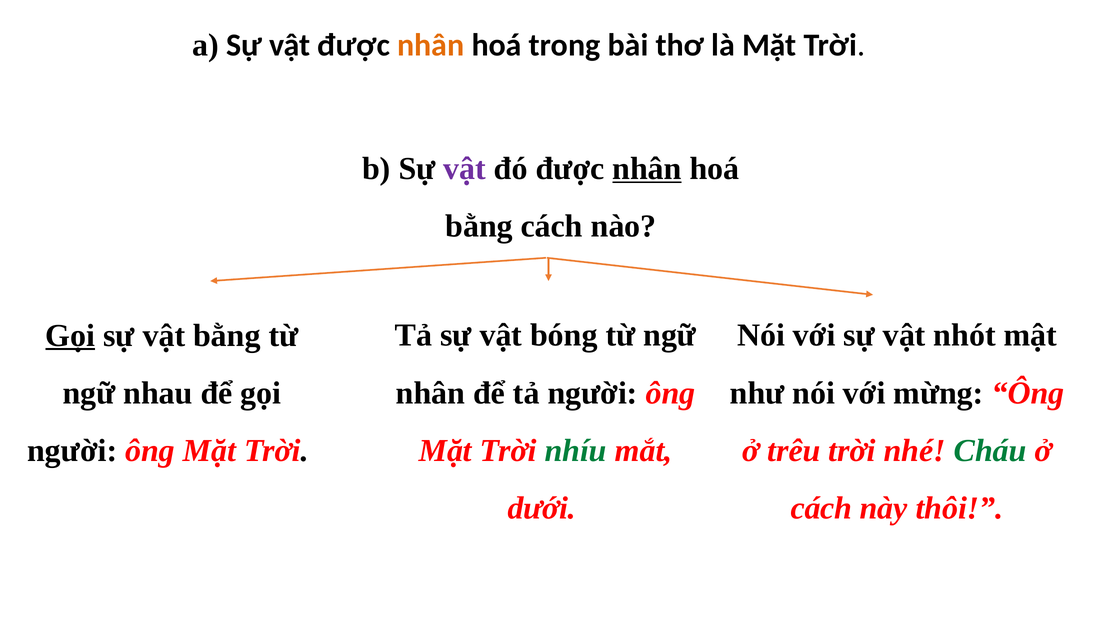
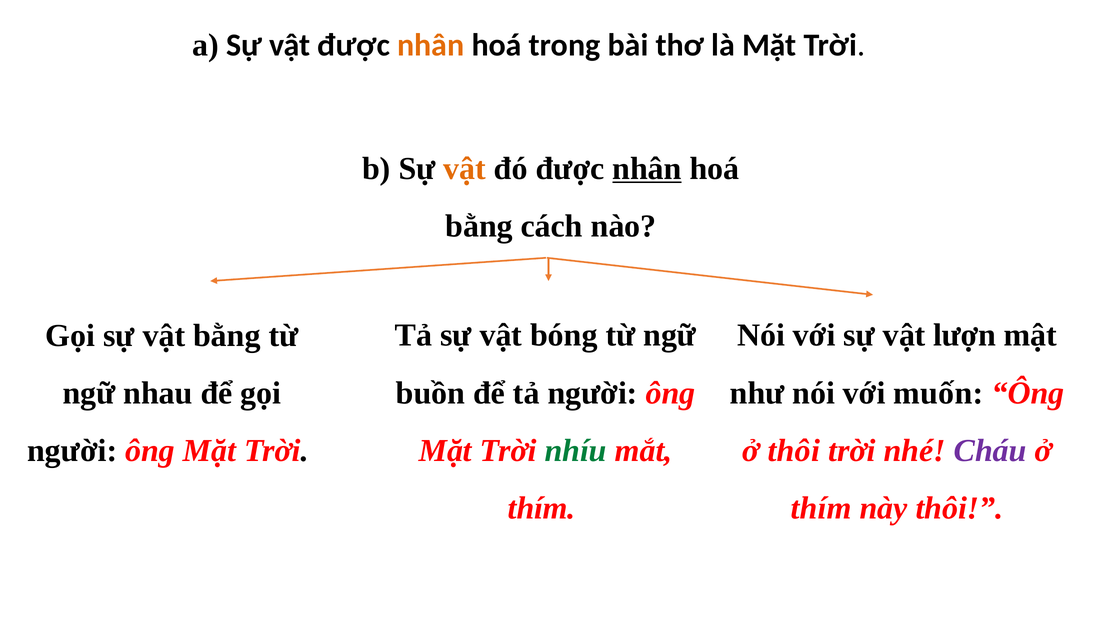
vật at (465, 168) colour: purple -> orange
nhót: nhót -> lượn
Gọi at (70, 335) underline: present -> none
nhân at (431, 393): nhân -> buồn
mừng: mừng -> muốn
ở trêu: trêu -> thôi
Cháu colour: green -> purple
dưới at (542, 508): dưới -> thím
cách at (821, 508): cách -> thím
